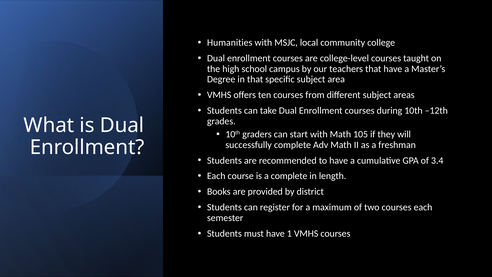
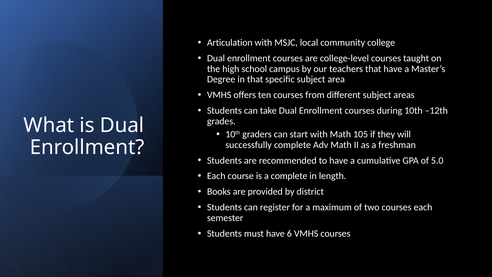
Humanities: Humanities -> Articulation
3.4: 3.4 -> 5.0
1: 1 -> 6
